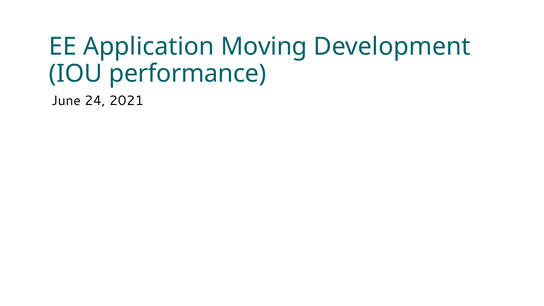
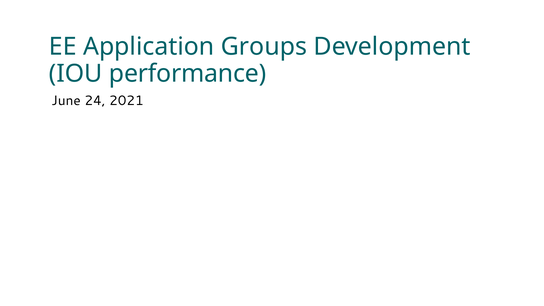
Moving: Moving -> Groups
